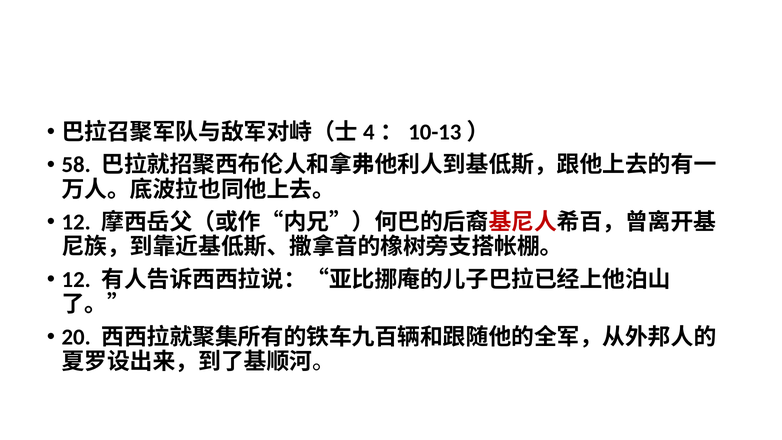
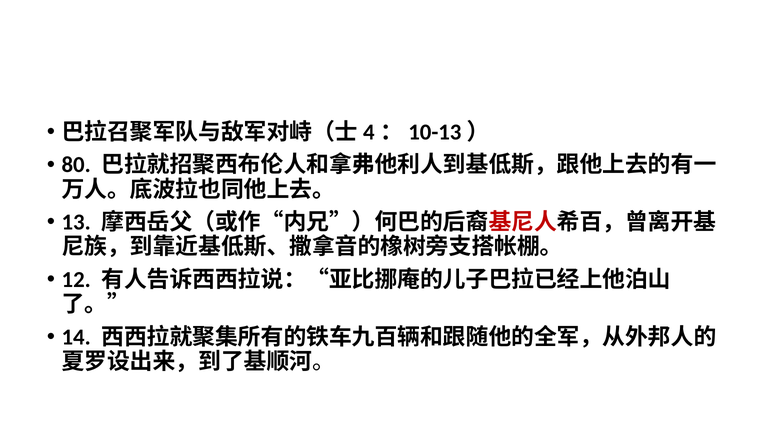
58: 58 -> 80
12 at (76, 222): 12 -> 13
20: 20 -> 14
